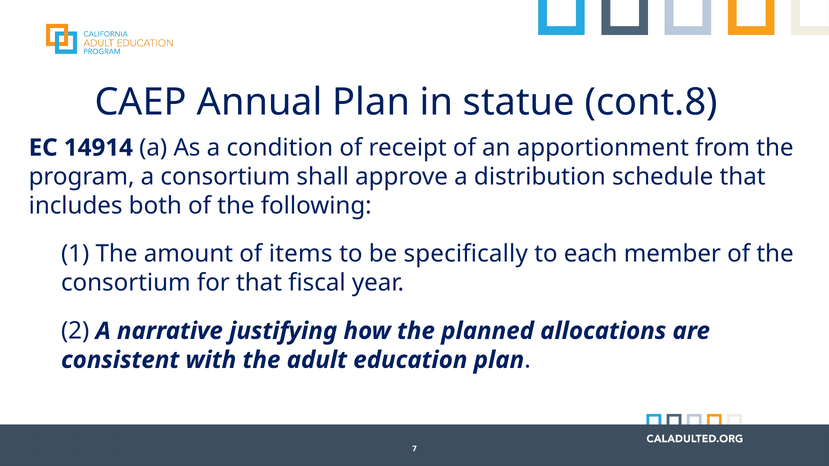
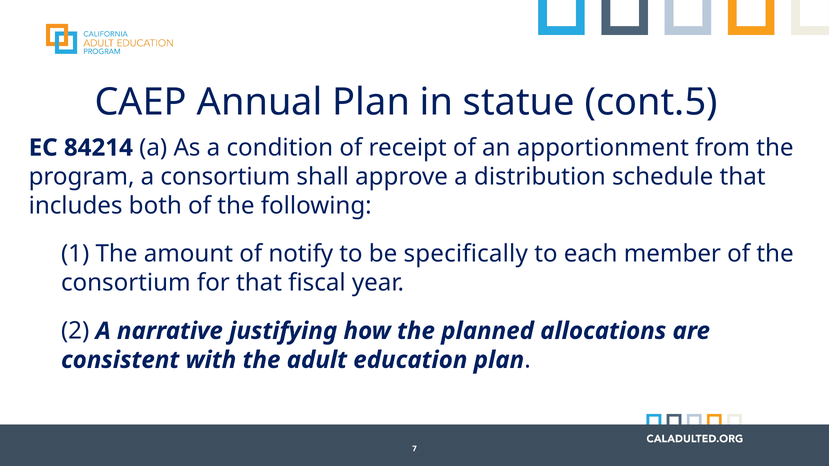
cont.8: cont.8 -> cont.5
14914: 14914 -> 84214
items: items -> notify
